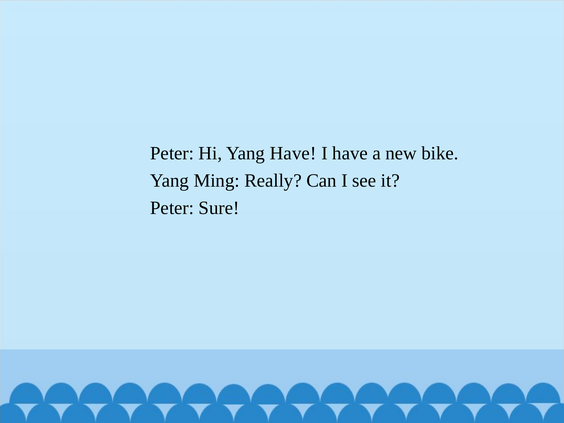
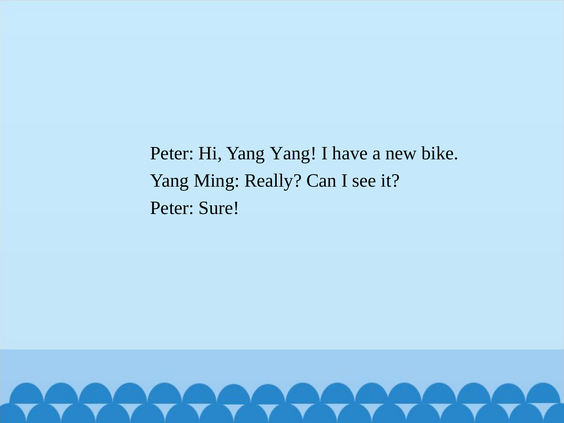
Yang Have: Have -> Yang
